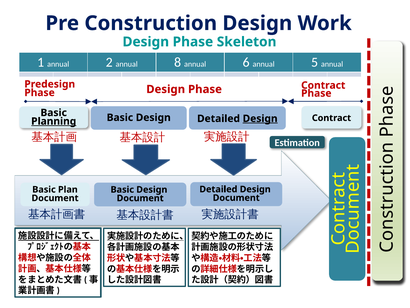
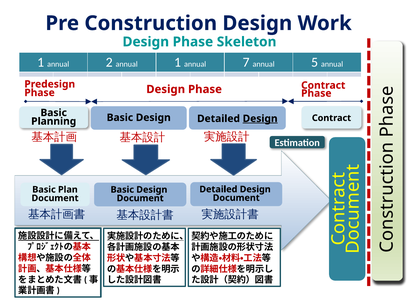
annual 8: 8 -> 1
6: 6 -> 7
Planning underline: present -> none
